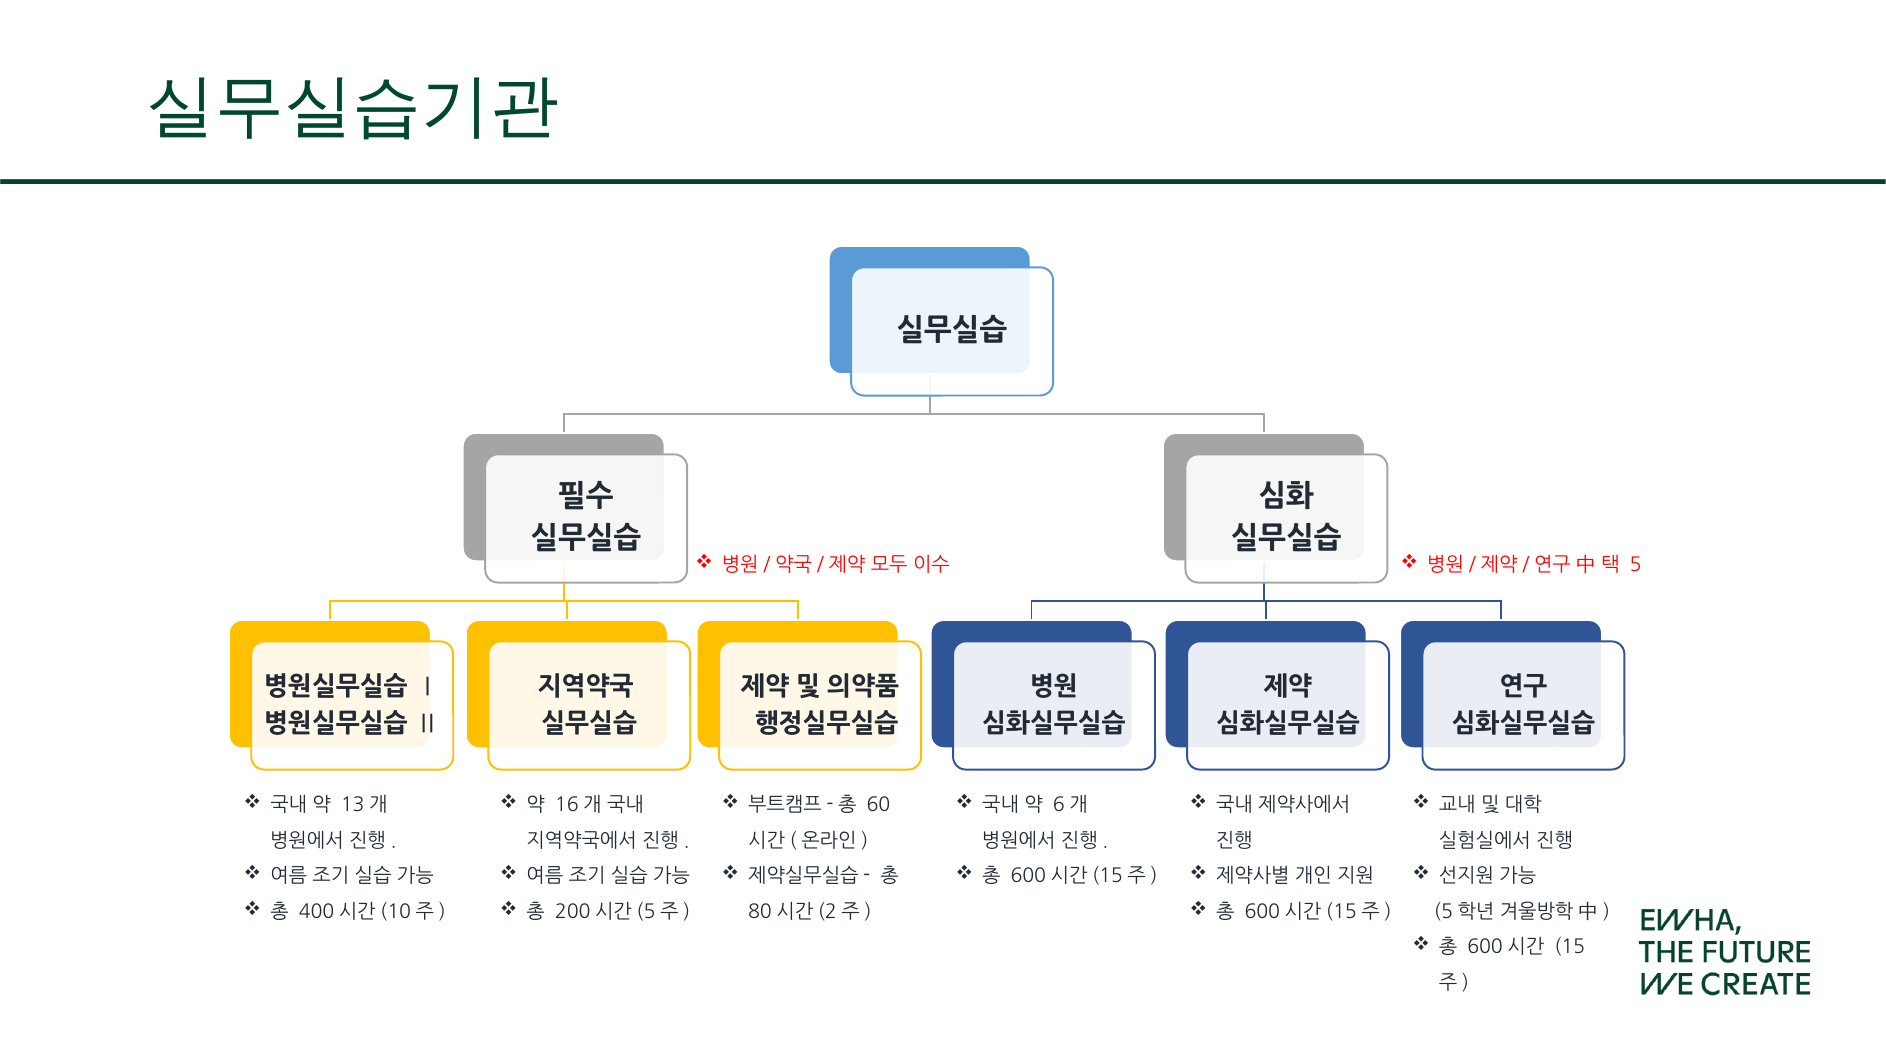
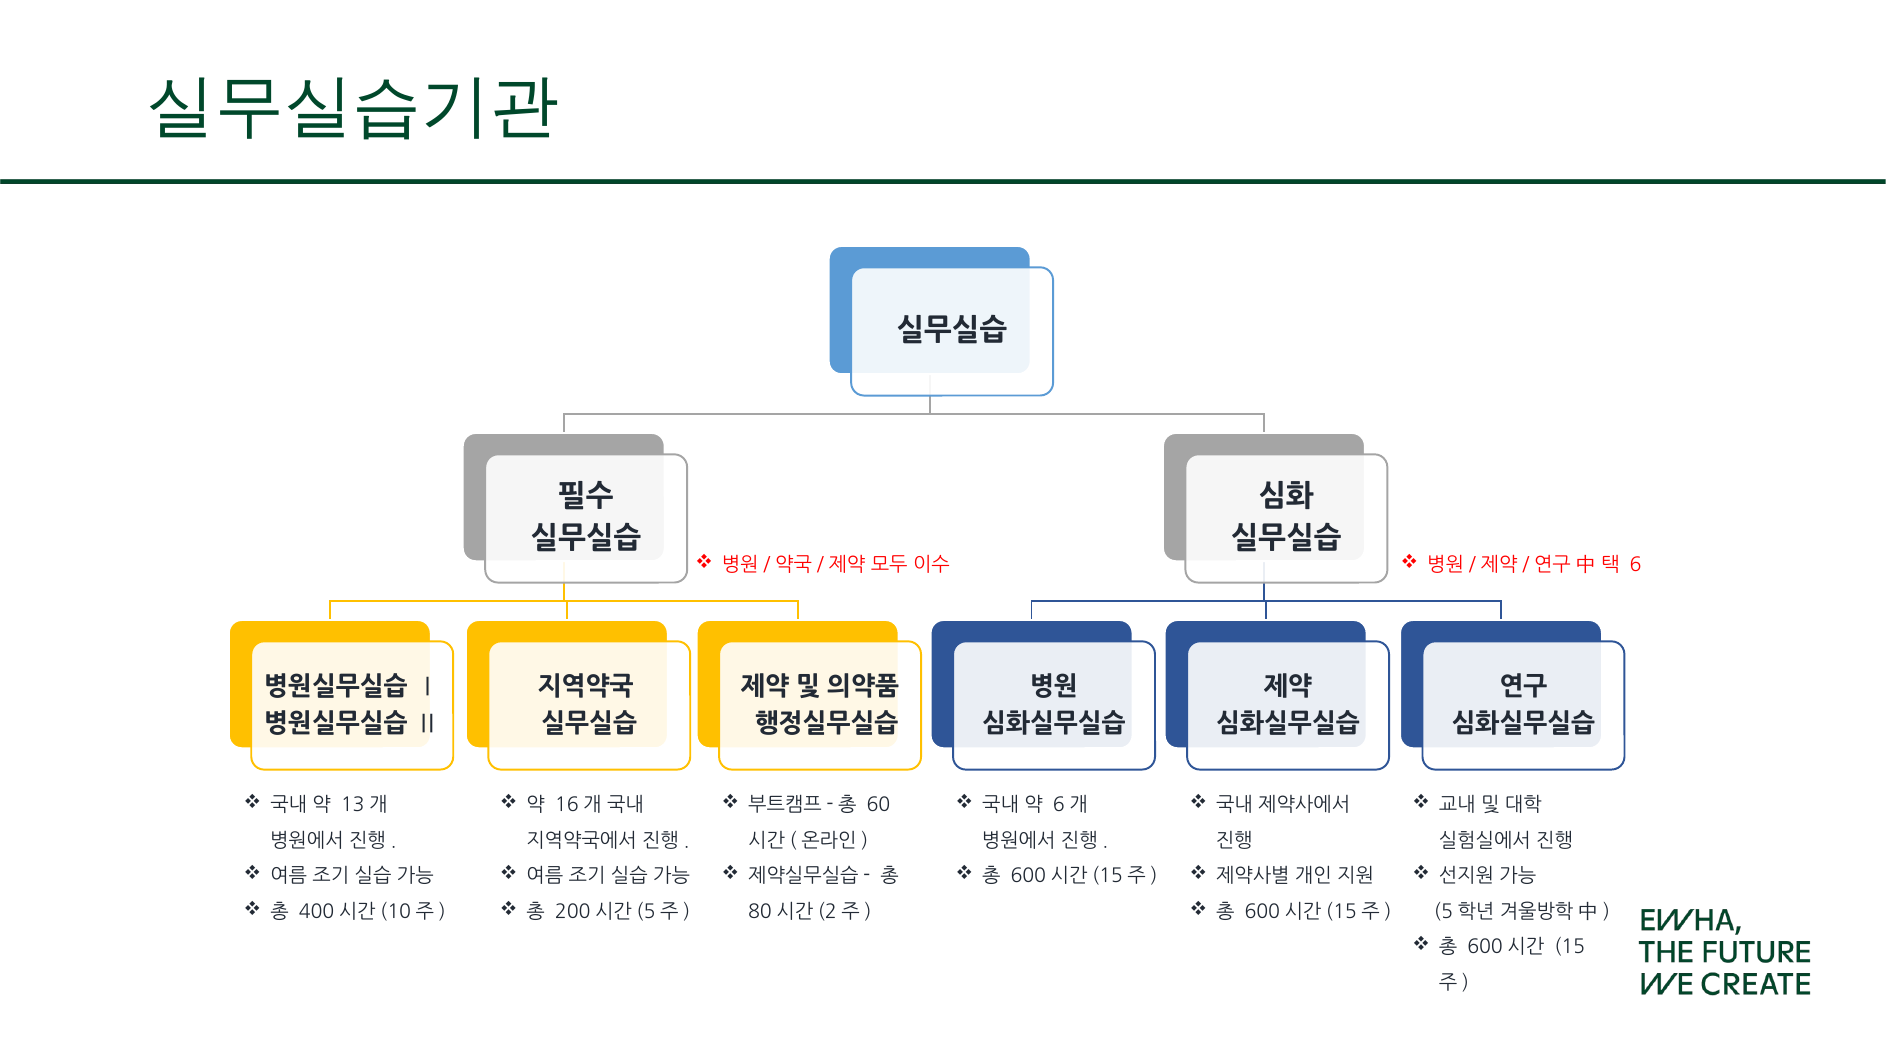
5: 5 -> 6
